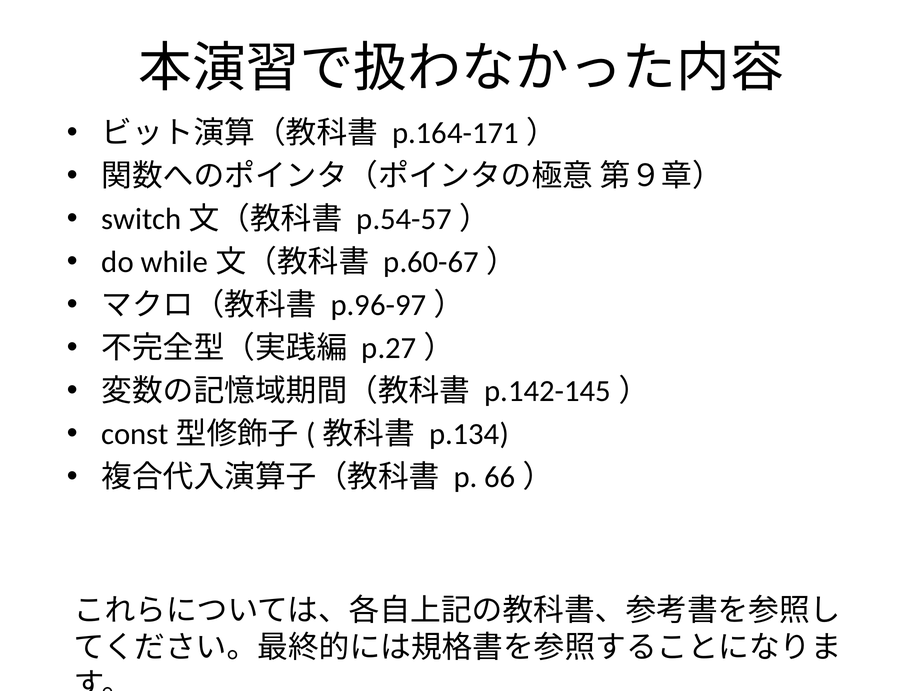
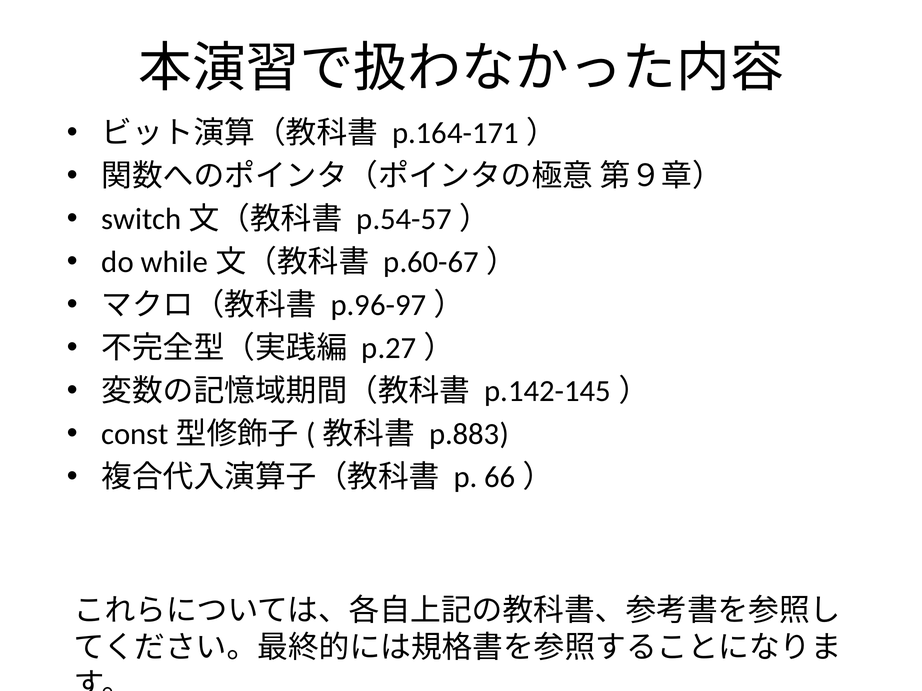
p.134: p.134 -> p.883
